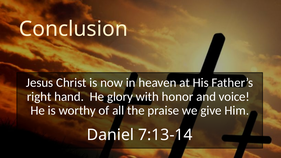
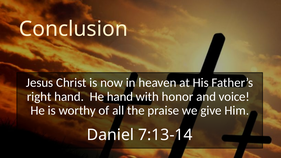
He glory: glory -> hand
